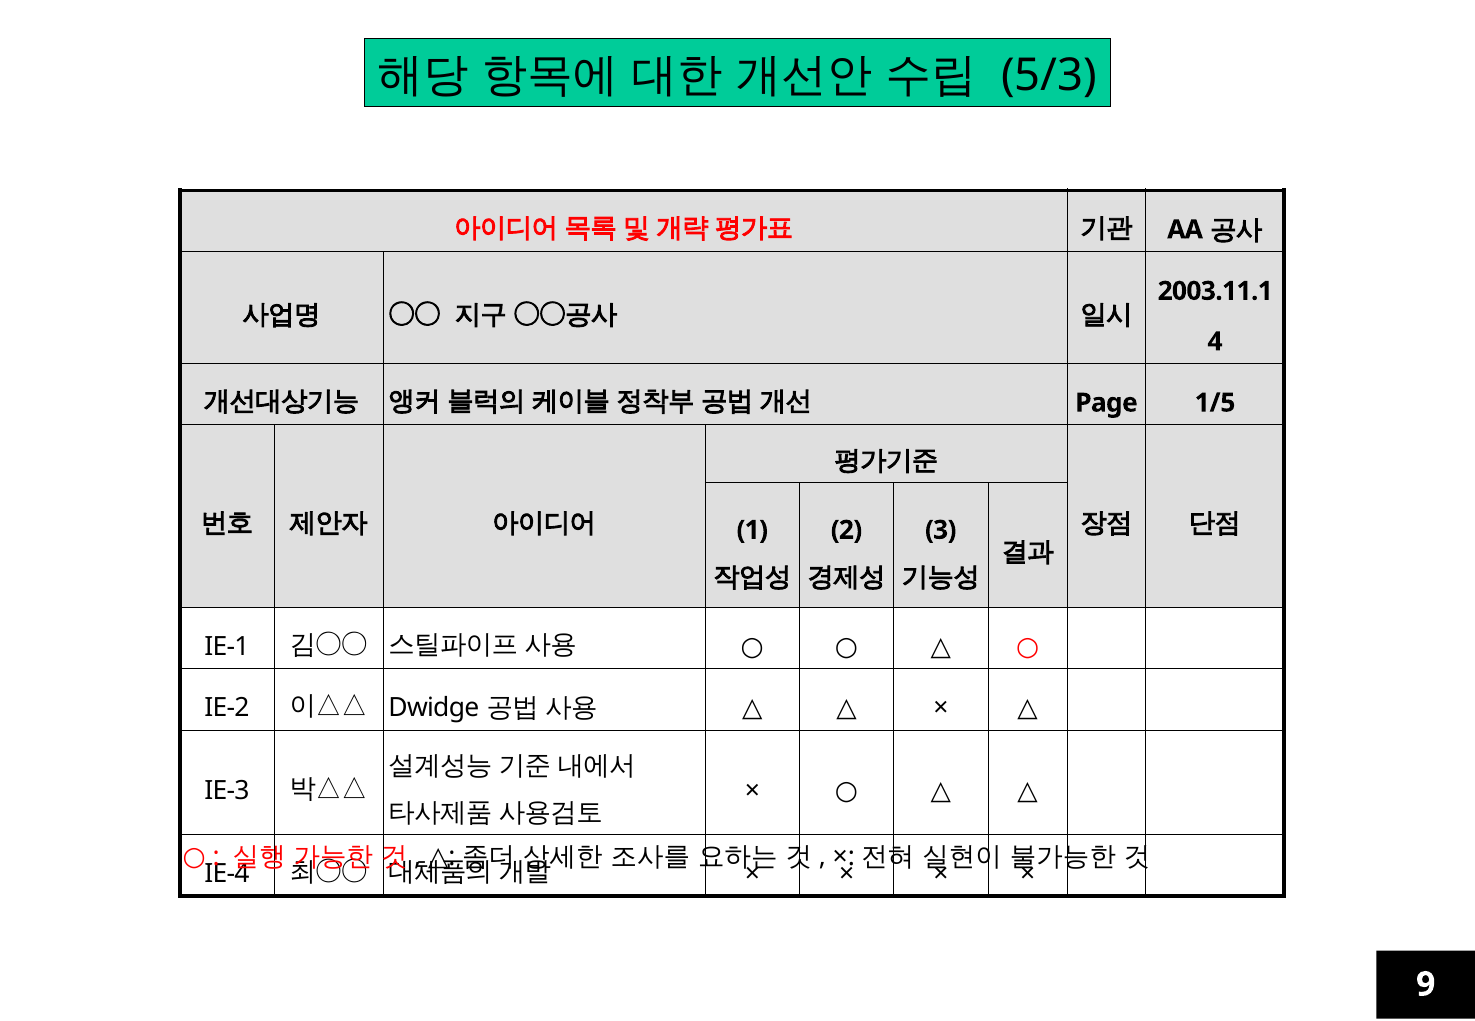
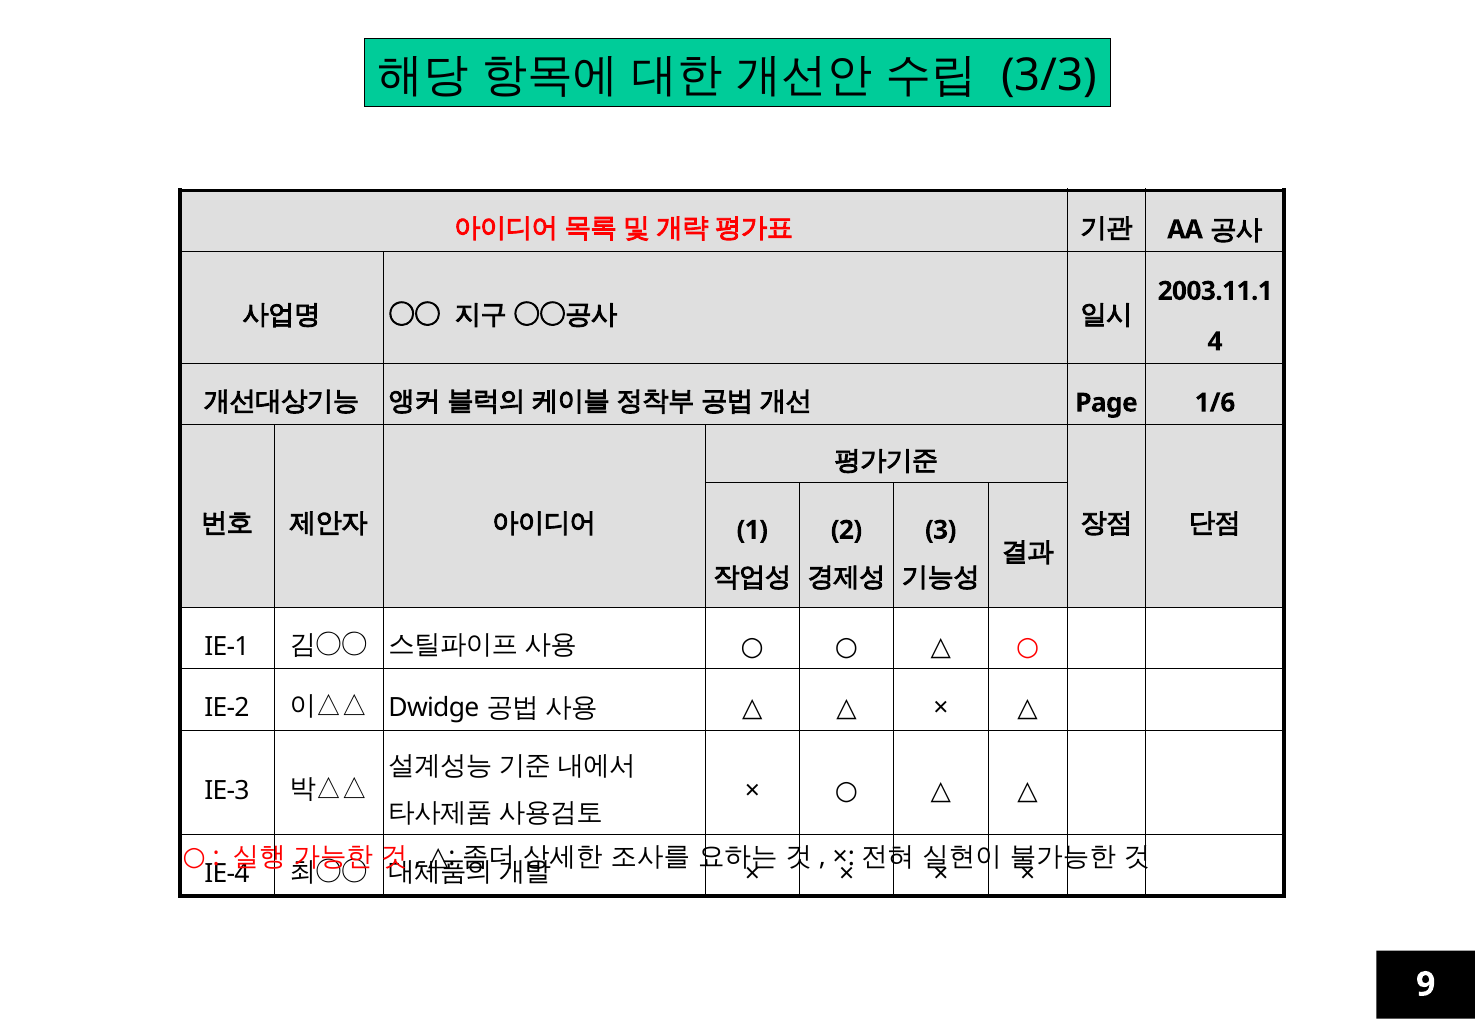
5/3: 5/3 -> 3/3
1/5: 1/5 -> 1/6
